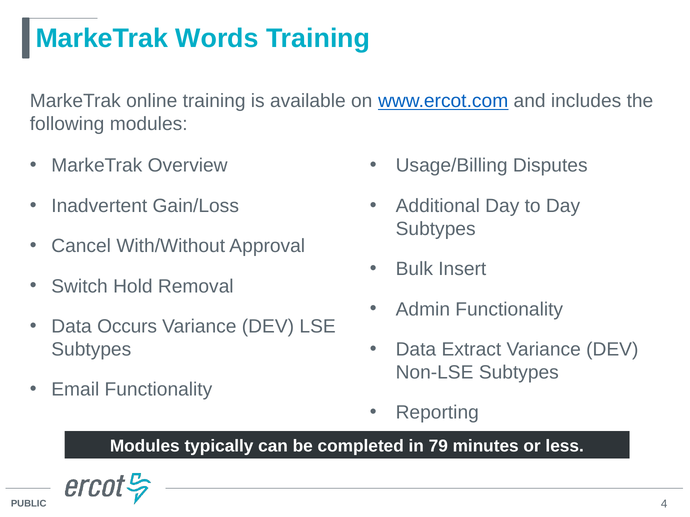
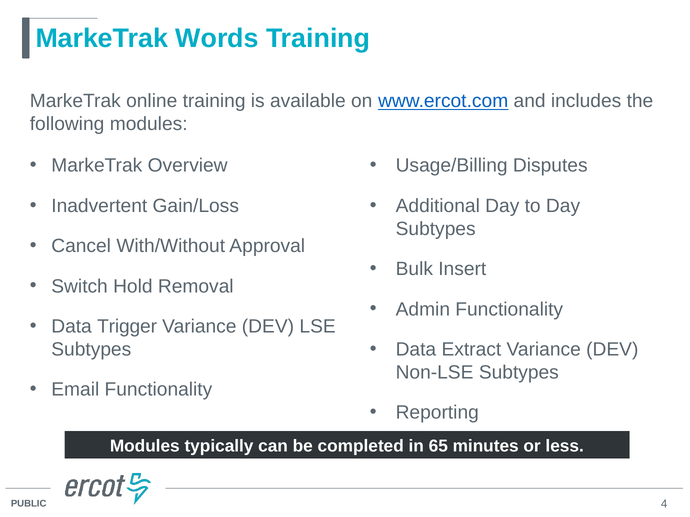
Occurs: Occurs -> Trigger
79: 79 -> 65
